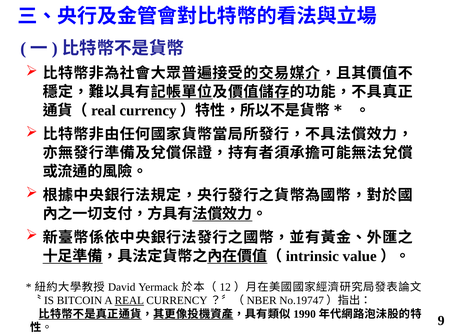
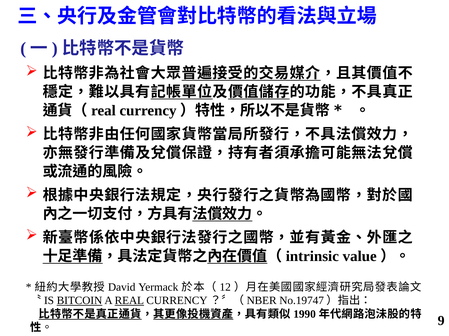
BITCOIN underline: none -> present
